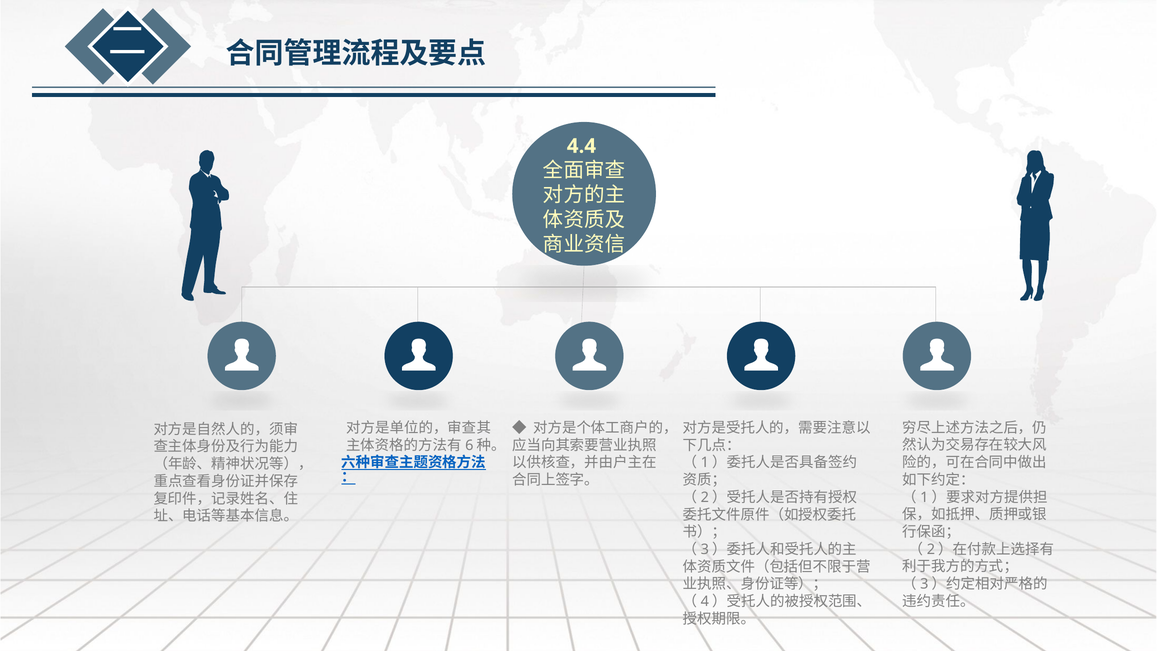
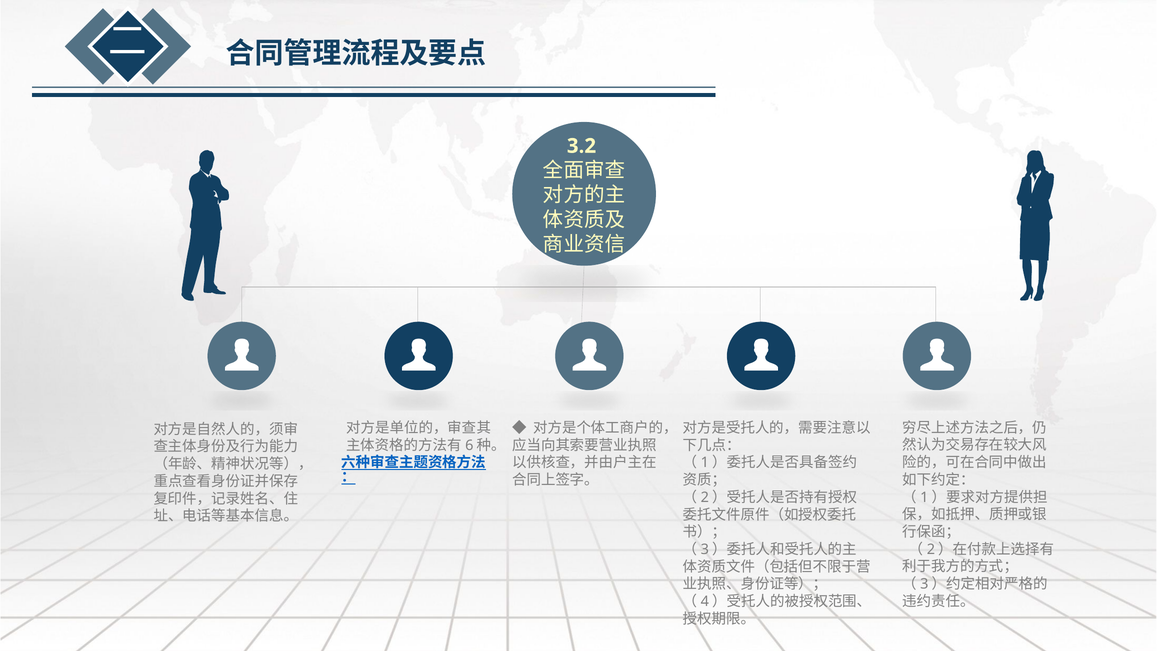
4.4: 4.4 -> 3.2
